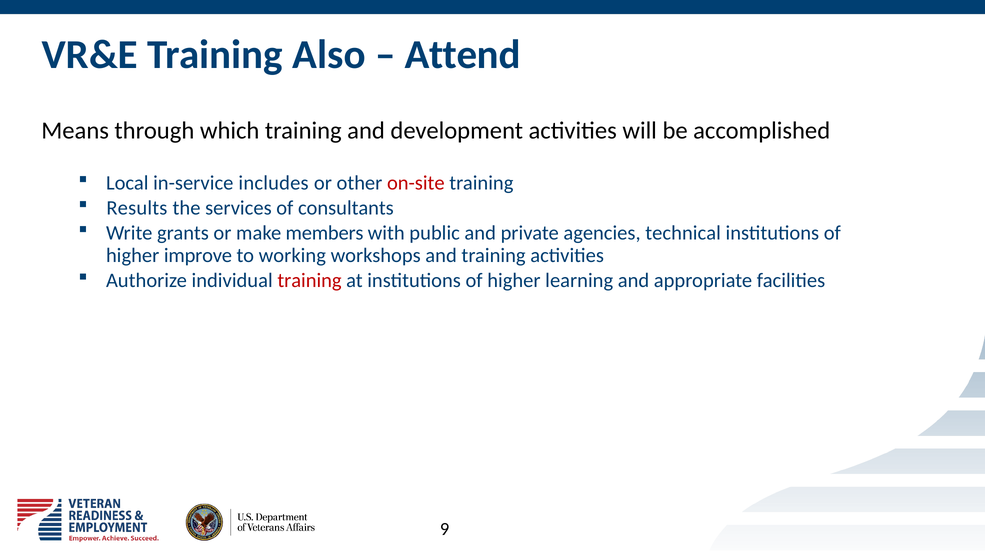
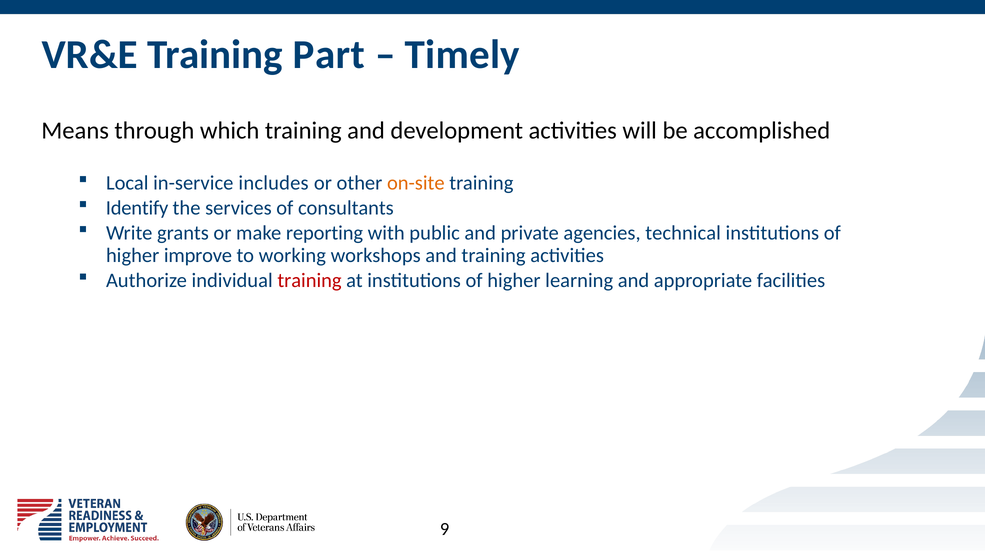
Also: Also -> Part
Attend: Attend -> Timely
on-site colour: red -> orange
Results: Results -> Identify
members: members -> reporting
